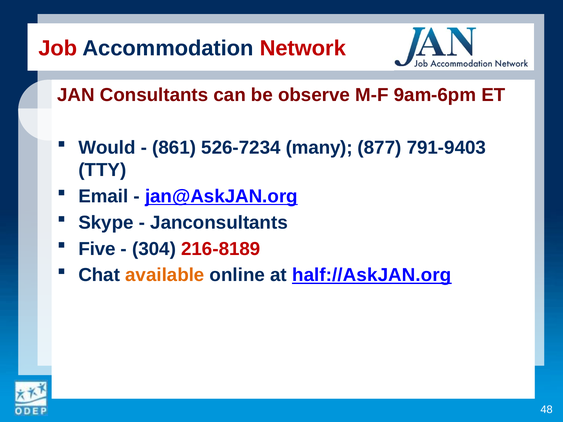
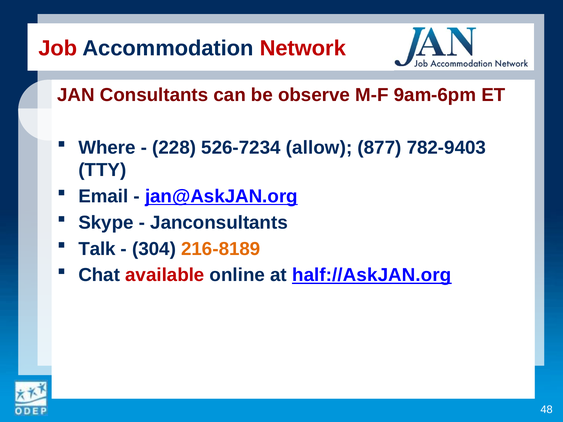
Would: Would -> Where
861: 861 -> 228
many: many -> allow
791-9403: 791-9403 -> 782-9403
Five: Five -> Talk
216-8189 colour: red -> orange
available colour: orange -> red
